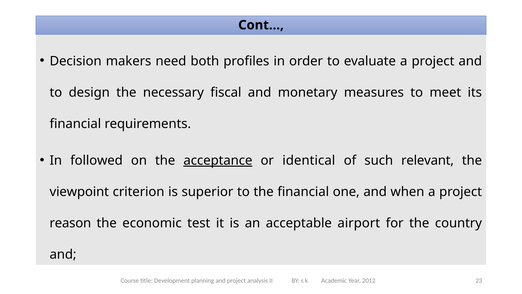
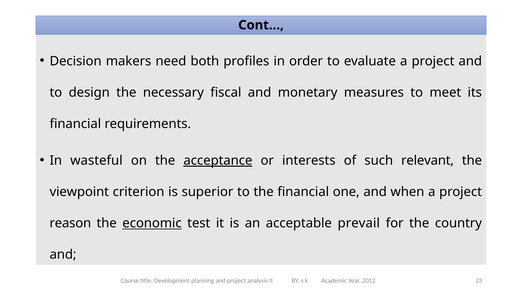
followed: followed -> wasteful
identical: identical -> interests
economic underline: none -> present
airport: airport -> prevail
